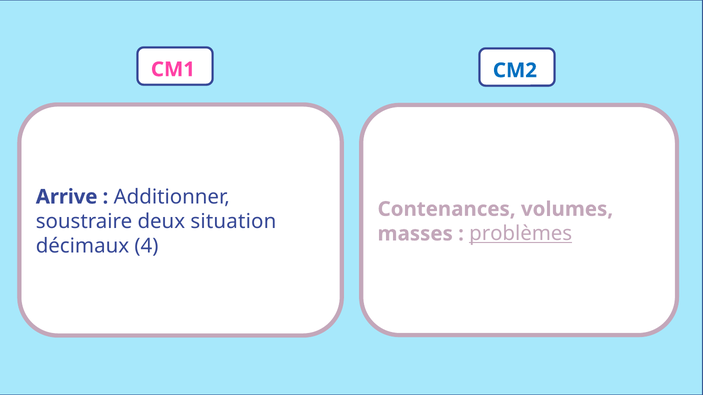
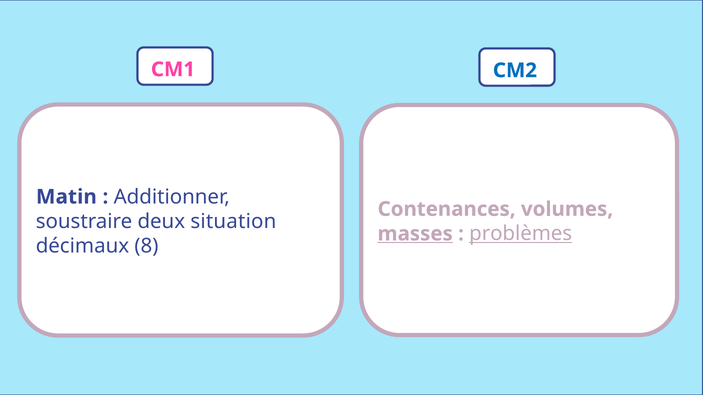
Arrive: Arrive -> Matin
masses underline: none -> present
4: 4 -> 8
